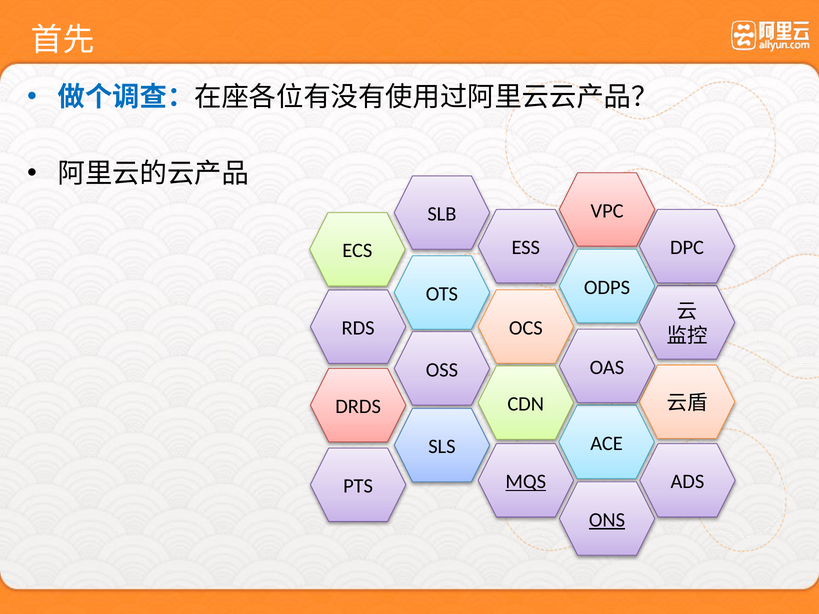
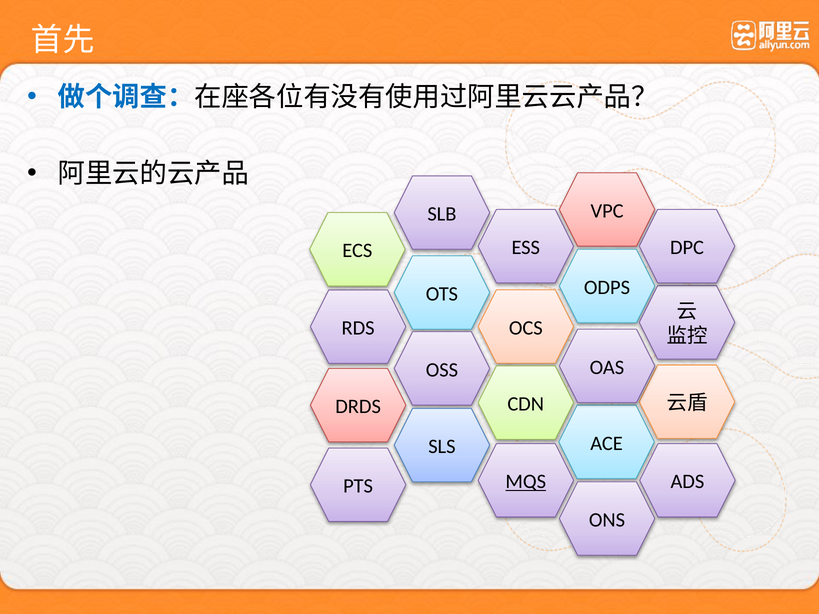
ONS underline: present -> none
